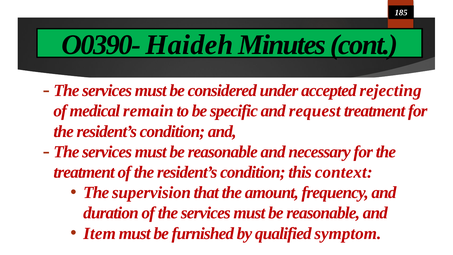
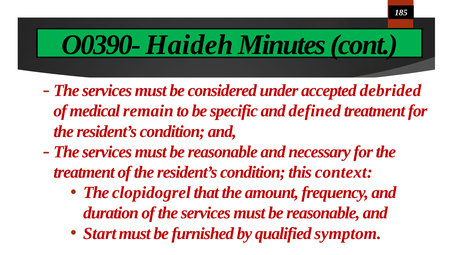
rejecting: rejecting -> debrided
request: request -> defined
supervision: supervision -> clopidogrel
Item: Item -> Start
